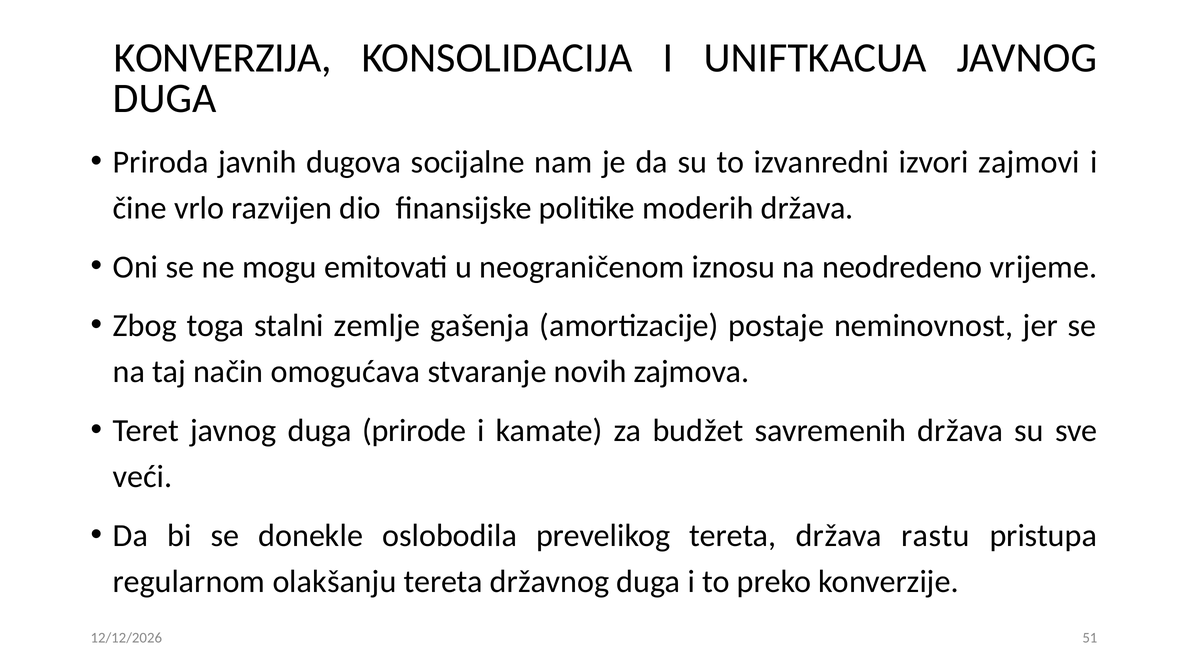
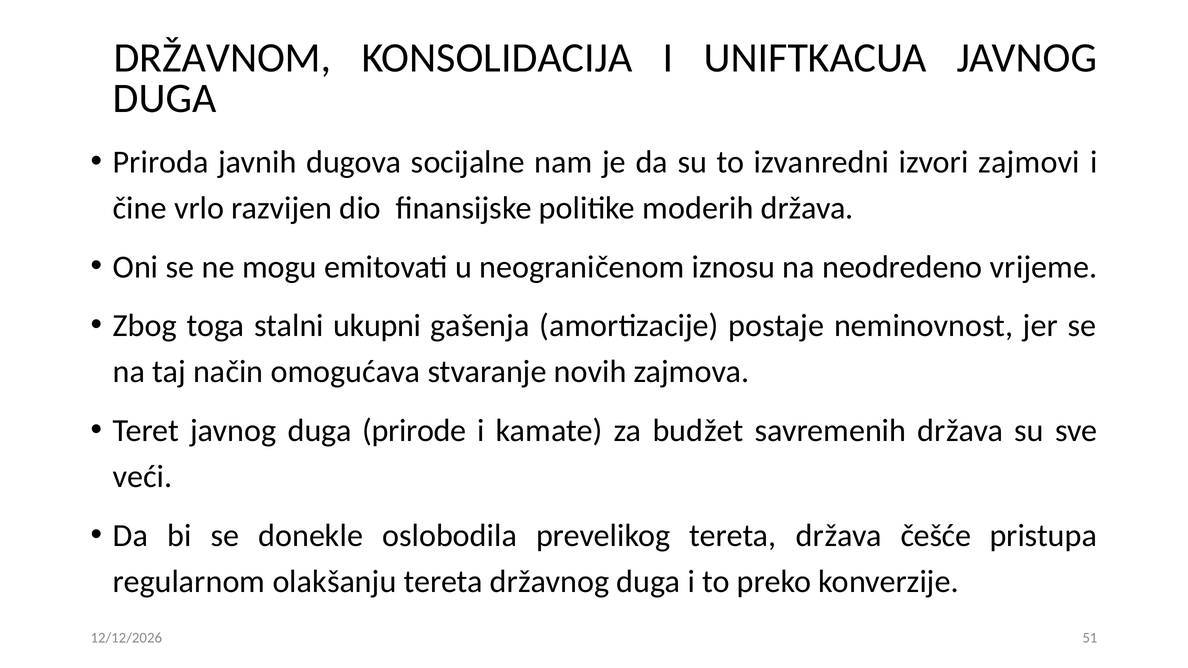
KONVERZIJA: KONVERZIJA -> DRŽAVNOM
zemlje: zemlje -> ukupni
rastu: rastu -> češće
